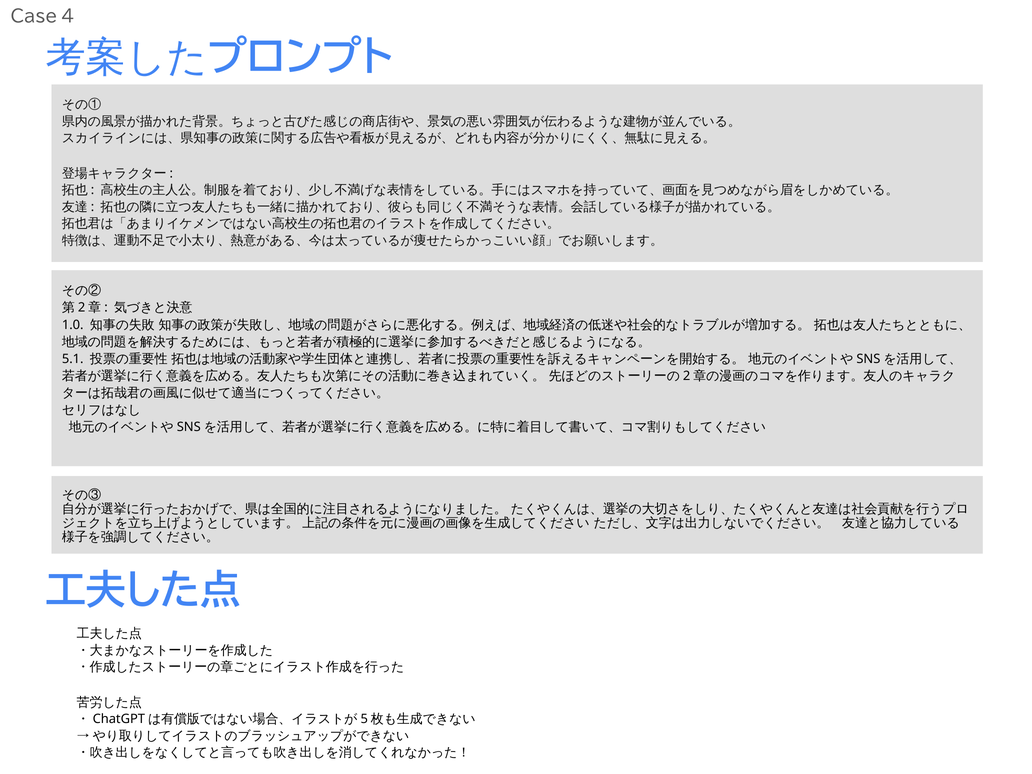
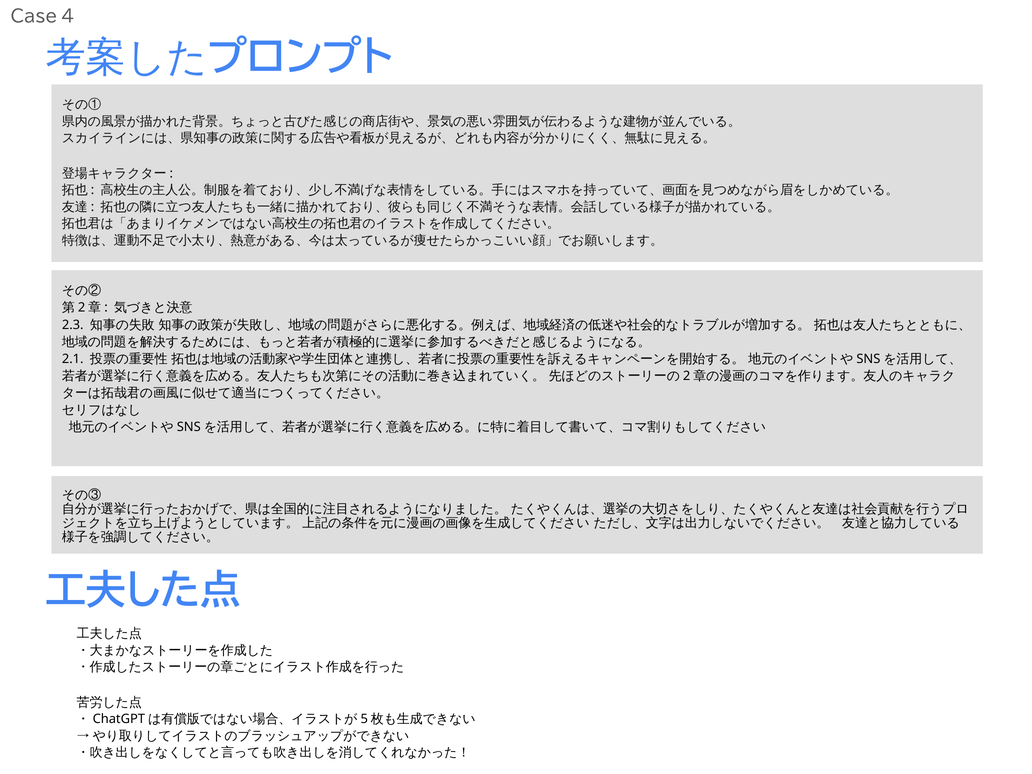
1.0: 1.0 -> 2.3
5.1: 5.1 -> 2.1
